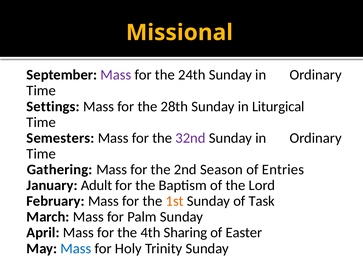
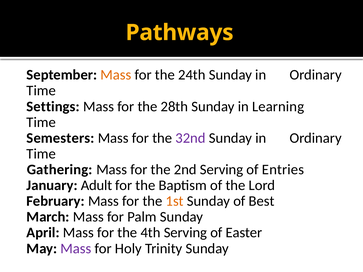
Missional: Missional -> Pathways
Mass at (116, 75) colour: purple -> orange
Liturgical: Liturgical -> Learning
2nd Season: Season -> Serving
Task: Task -> Best
4th Sharing: Sharing -> Serving
Mass at (76, 249) colour: blue -> purple
